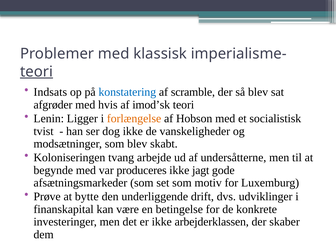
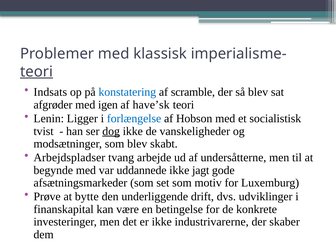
hvis: hvis -> igen
imod’sk: imod’sk -> have’sk
forlængelse colour: orange -> blue
dog underline: none -> present
Koloniseringen: Koloniseringen -> Arbejdspladser
produceres: produceres -> uddannede
arbejderklassen: arbejderklassen -> industrivarerne
